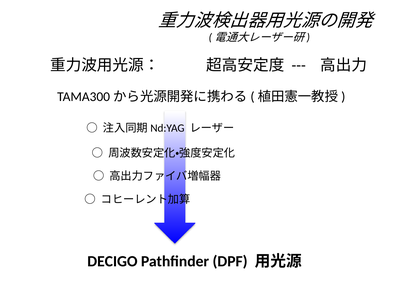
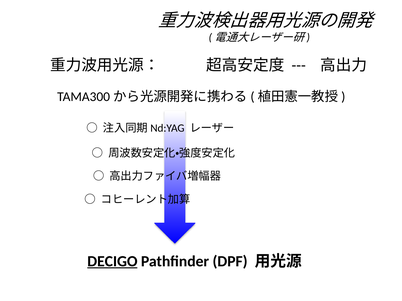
DECIGO underline: none -> present
